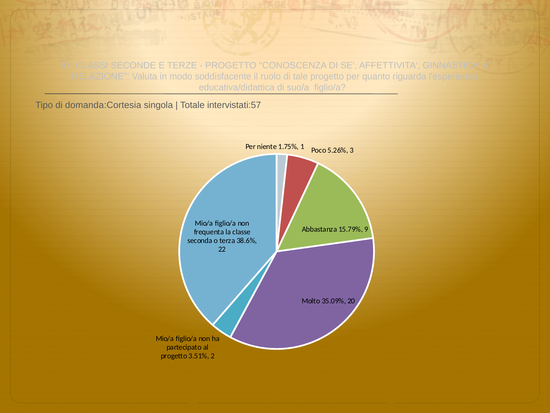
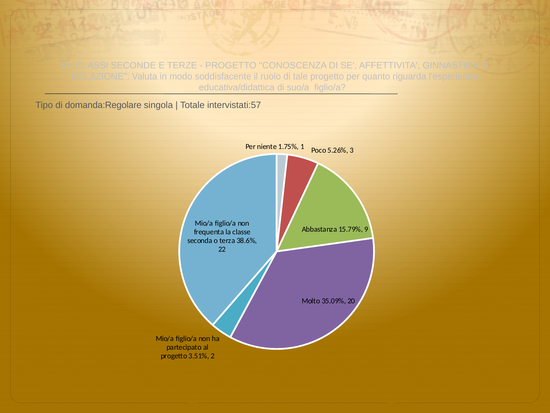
domanda:Cortesia: domanda:Cortesia -> domanda:Regolare
